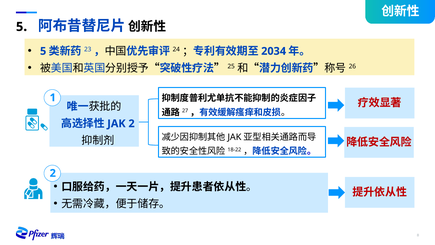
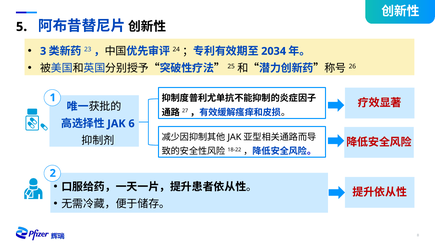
5 at (43, 51): 5 -> 3
2 at (132, 123): 2 -> 6
